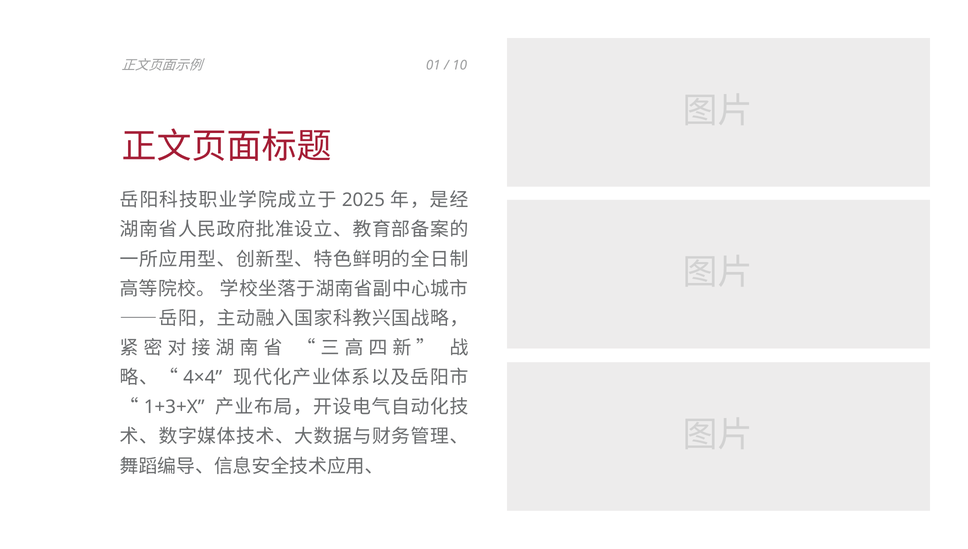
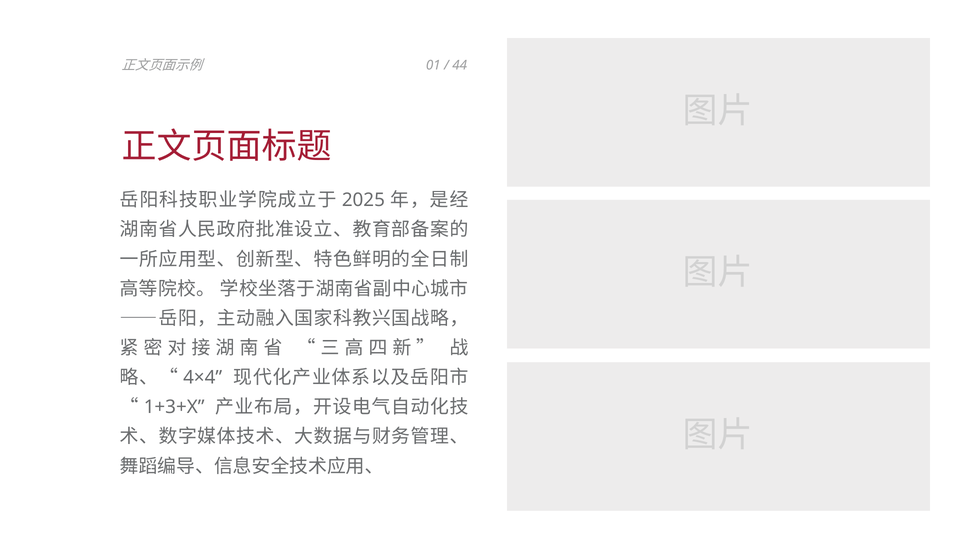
10: 10 -> 44
